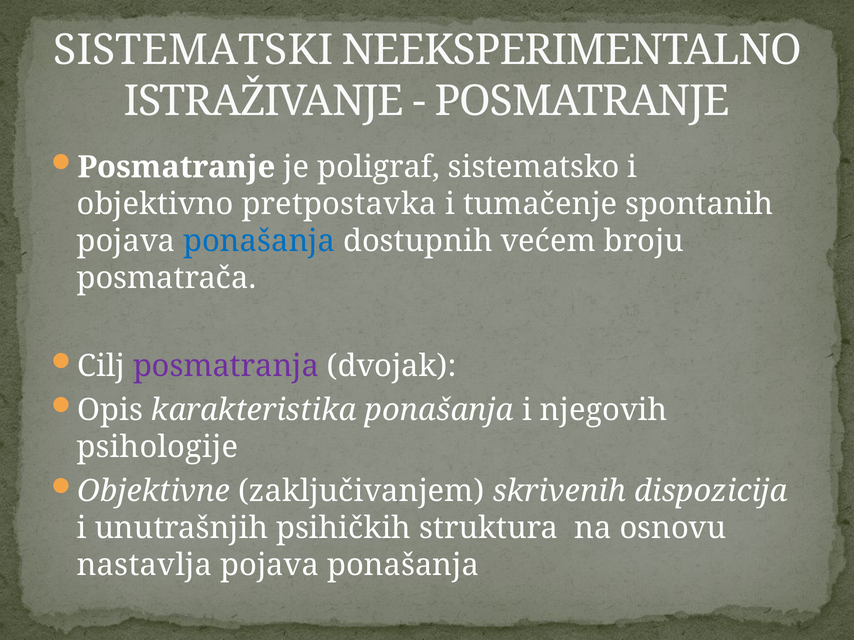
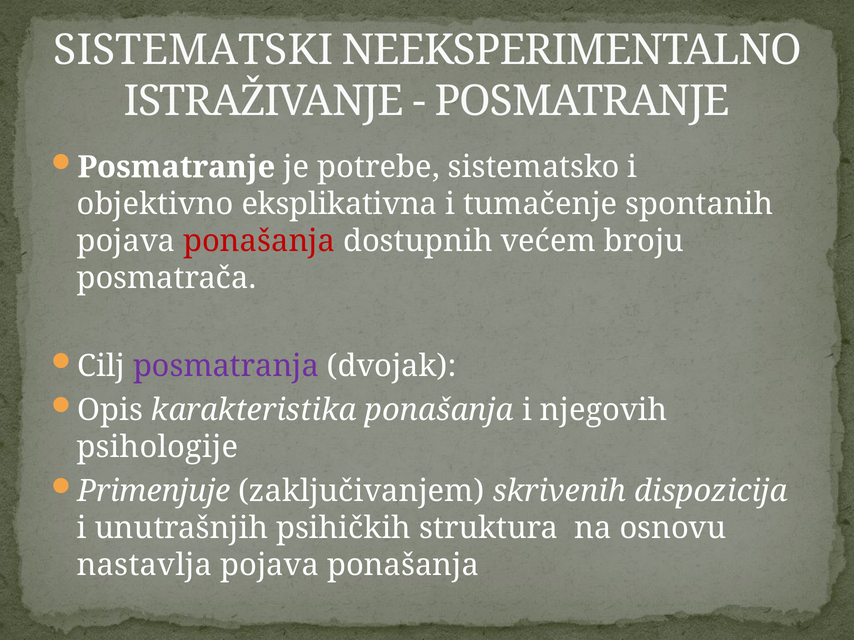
poligraf: poligraf -> potrebe
pretpostavka: pretpostavka -> eksplikativna
ponašanja at (259, 241) colour: blue -> red
Objektivne: Objektivne -> Primenjuje
